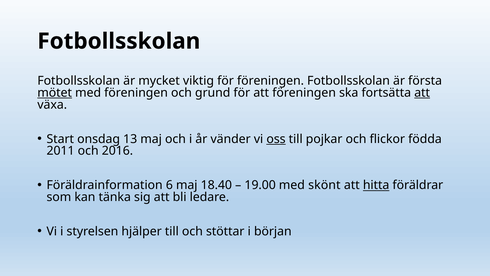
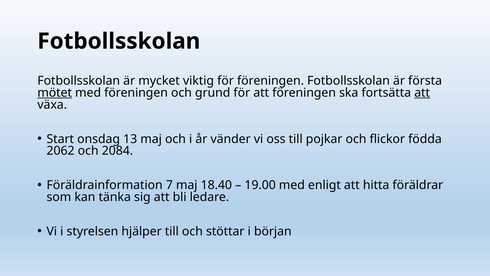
oss underline: present -> none
2011: 2011 -> 2062
2016: 2016 -> 2084
6: 6 -> 7
skönt: skönt -> enligt
hitta underline: present -> none
